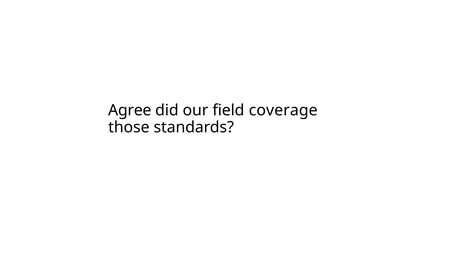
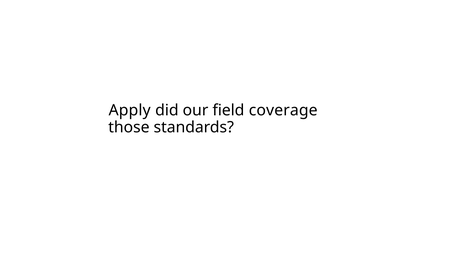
Agree: Agree -> Apply
